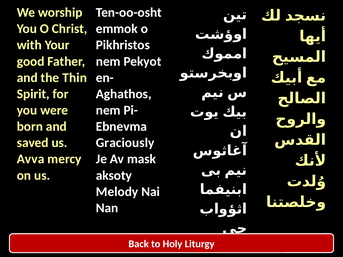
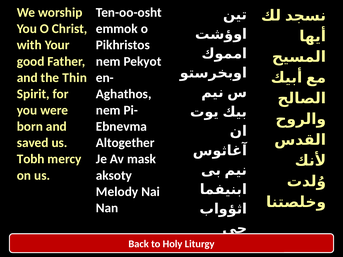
Graciously: Graciously -> Altogether
Avva: Avva -> Tobh
